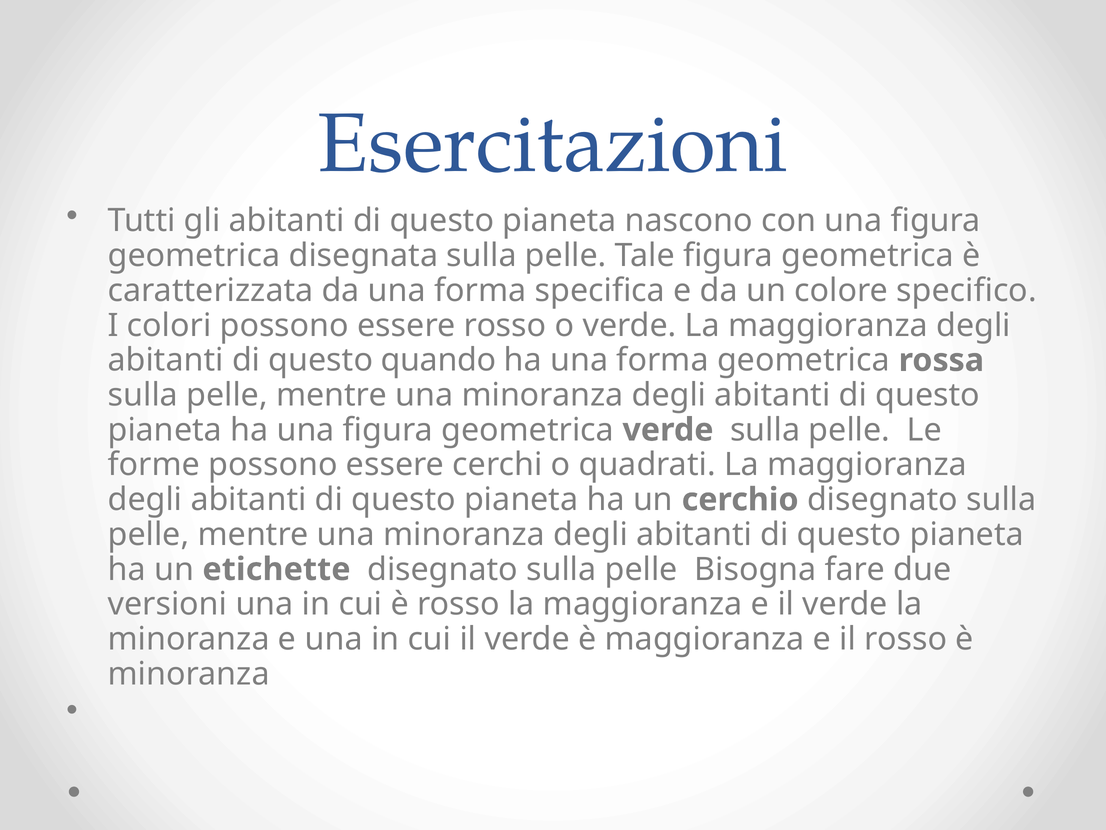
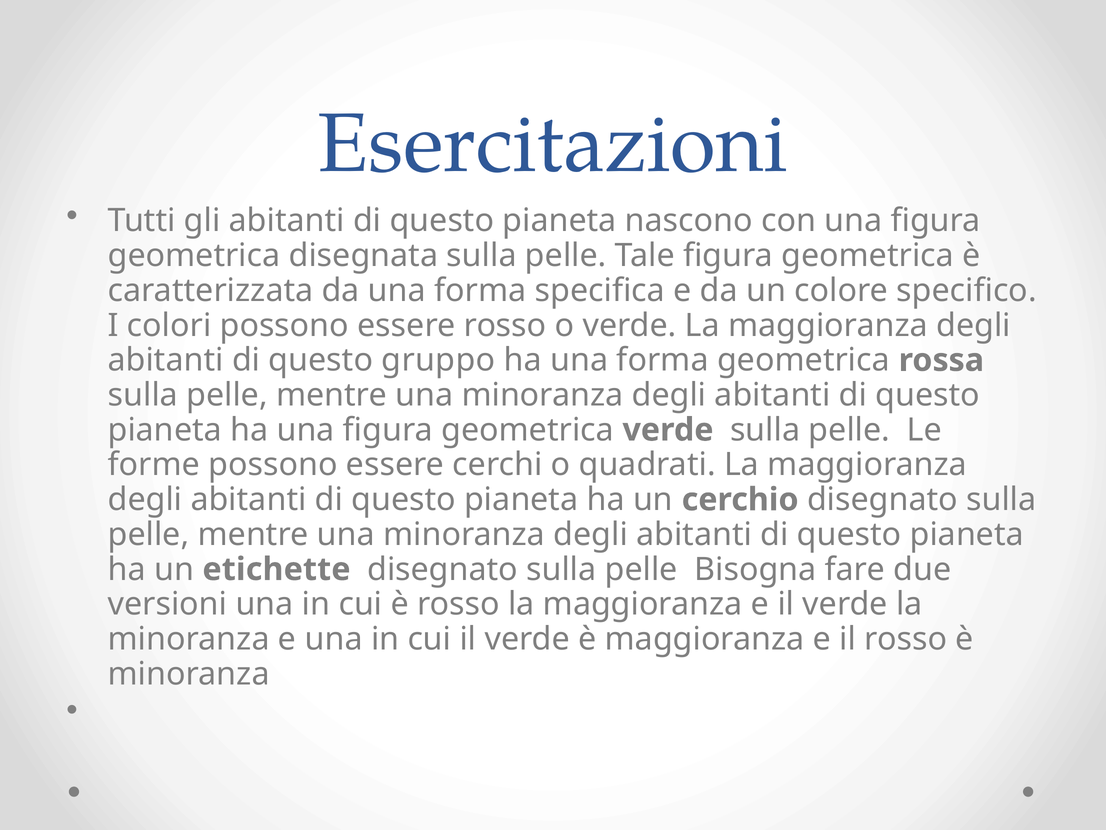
quando: quando -> gruppo
